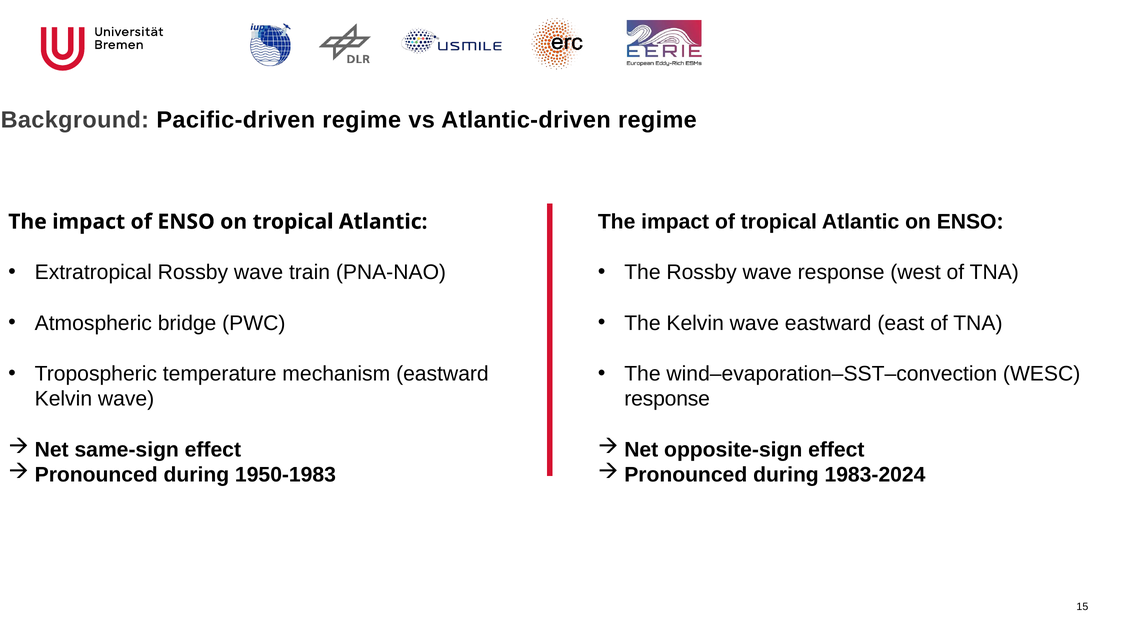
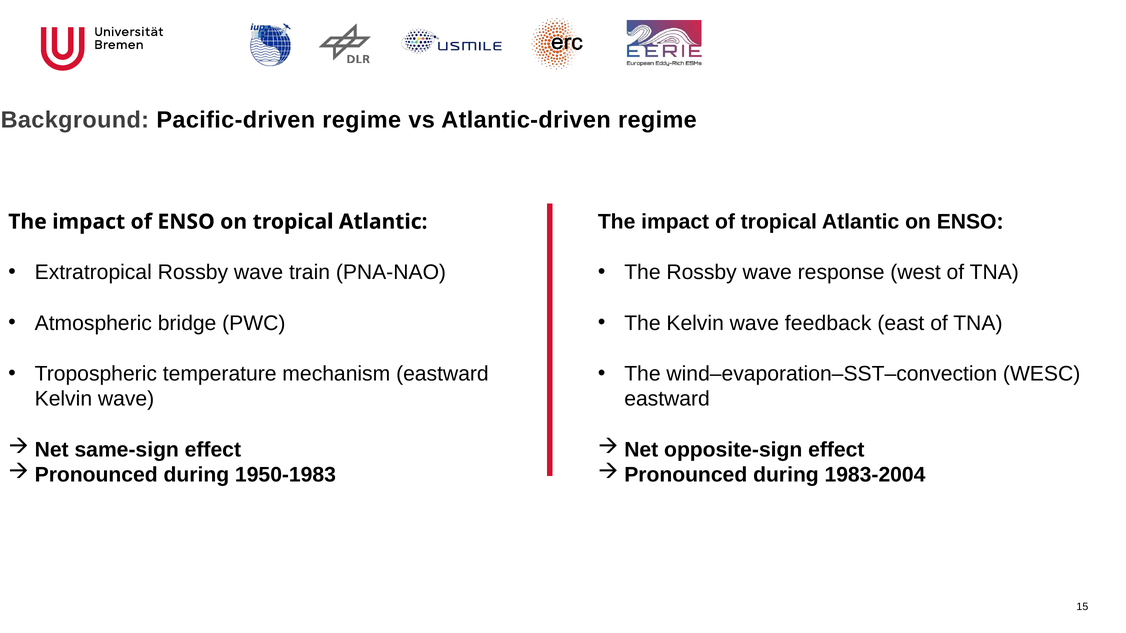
wave eastward: eastward -> feedback
response at (667, 399): response -> eastward
1983-2024: 1983-2024 -> 1983-2004
